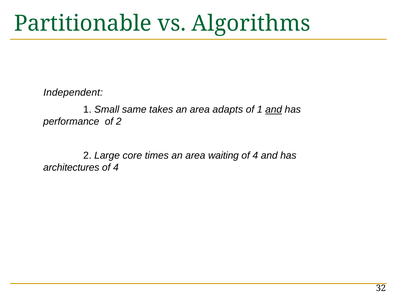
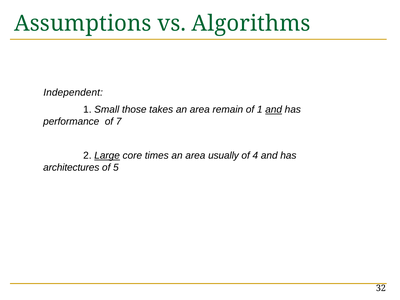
Partitionable: Partitionable -> Assumptions
same: same -> those
adapts: adapts -> remain
of 2: 2 -> 7
Large underline: none -> present
waiting: waiting -> usually
4 at (116, 168): 4 -> 5
